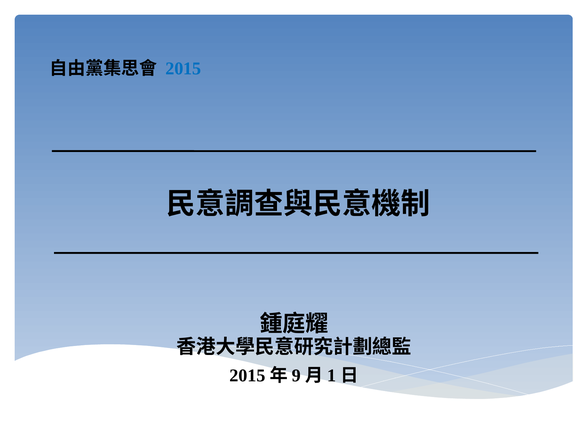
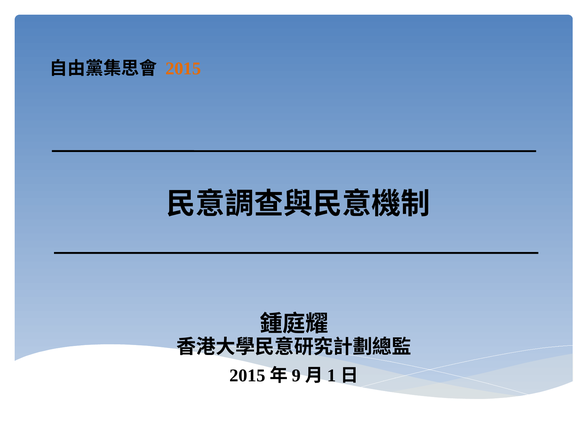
2015 colour: blue -> orange
